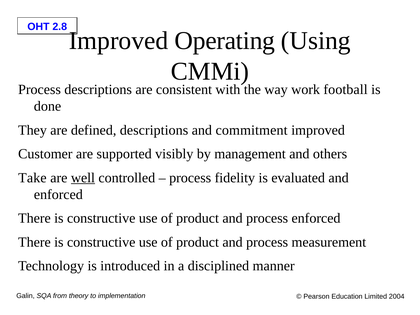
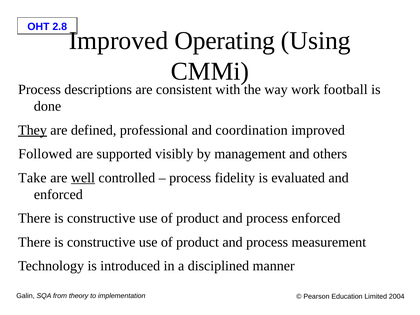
They underline: none -> present
defined descriptions: descriptions -> professional
commitment: commitment -> coordination
Customer: Customer -> Followed
